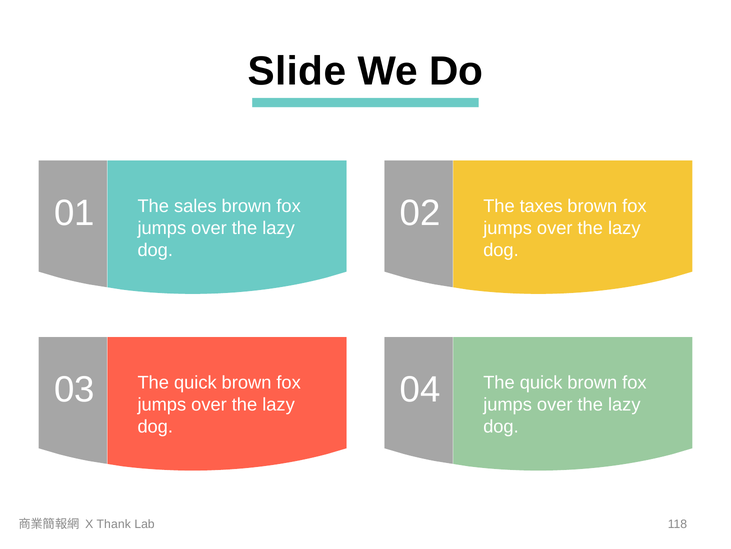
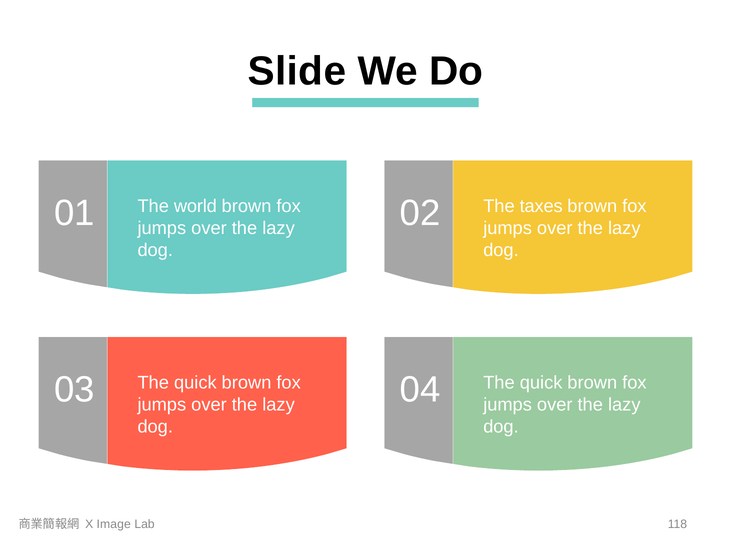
sales: sales -> world
Thank: Thank -> Image
